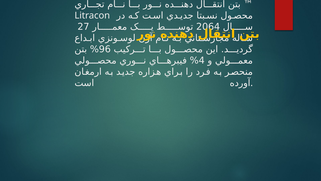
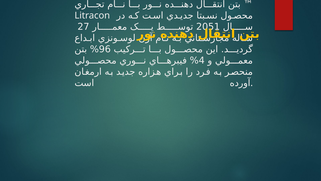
2064: 2064 -> 2051
